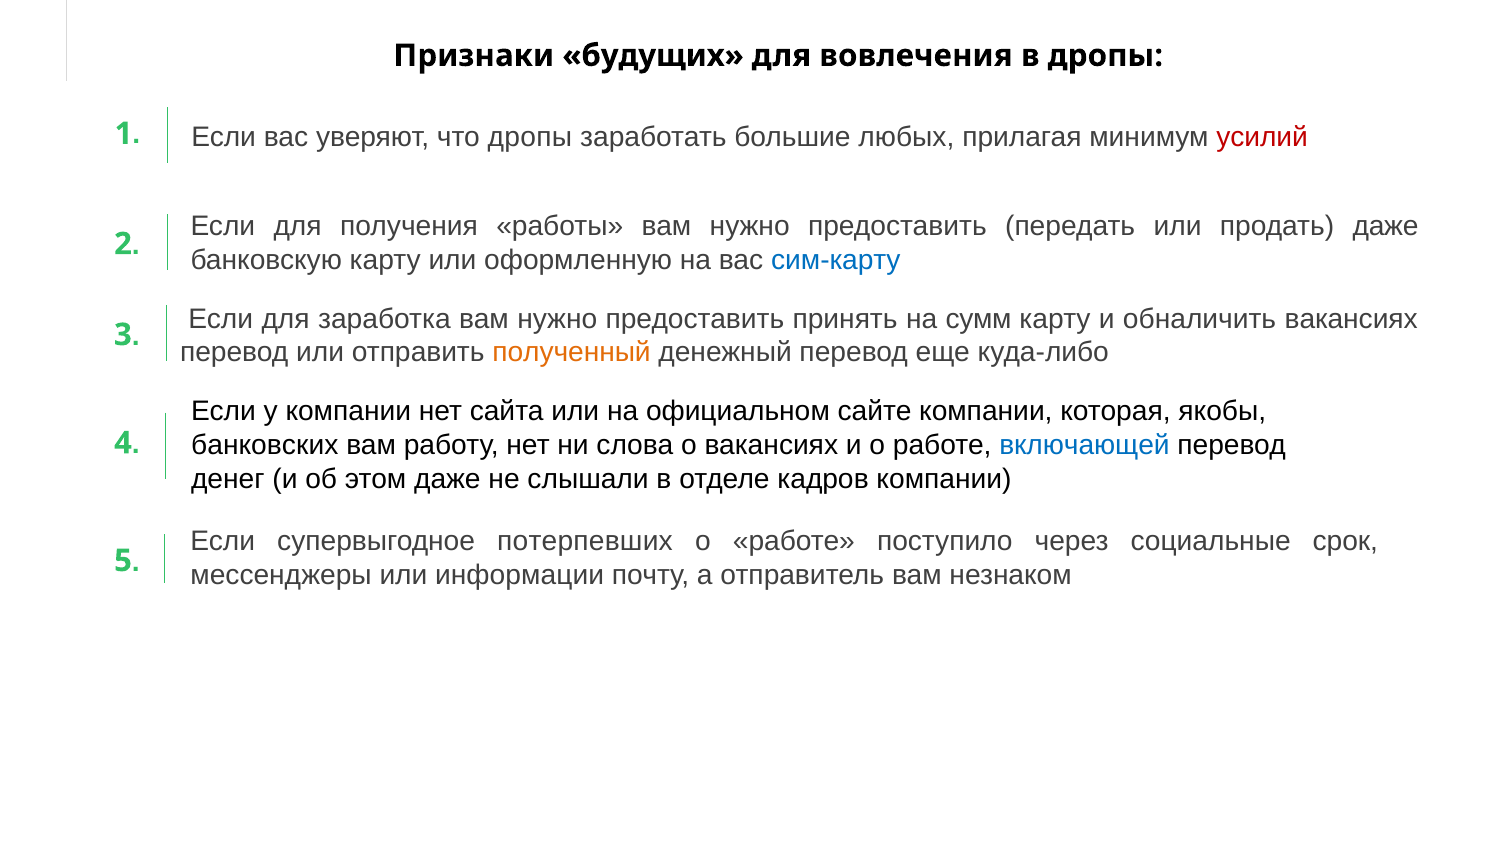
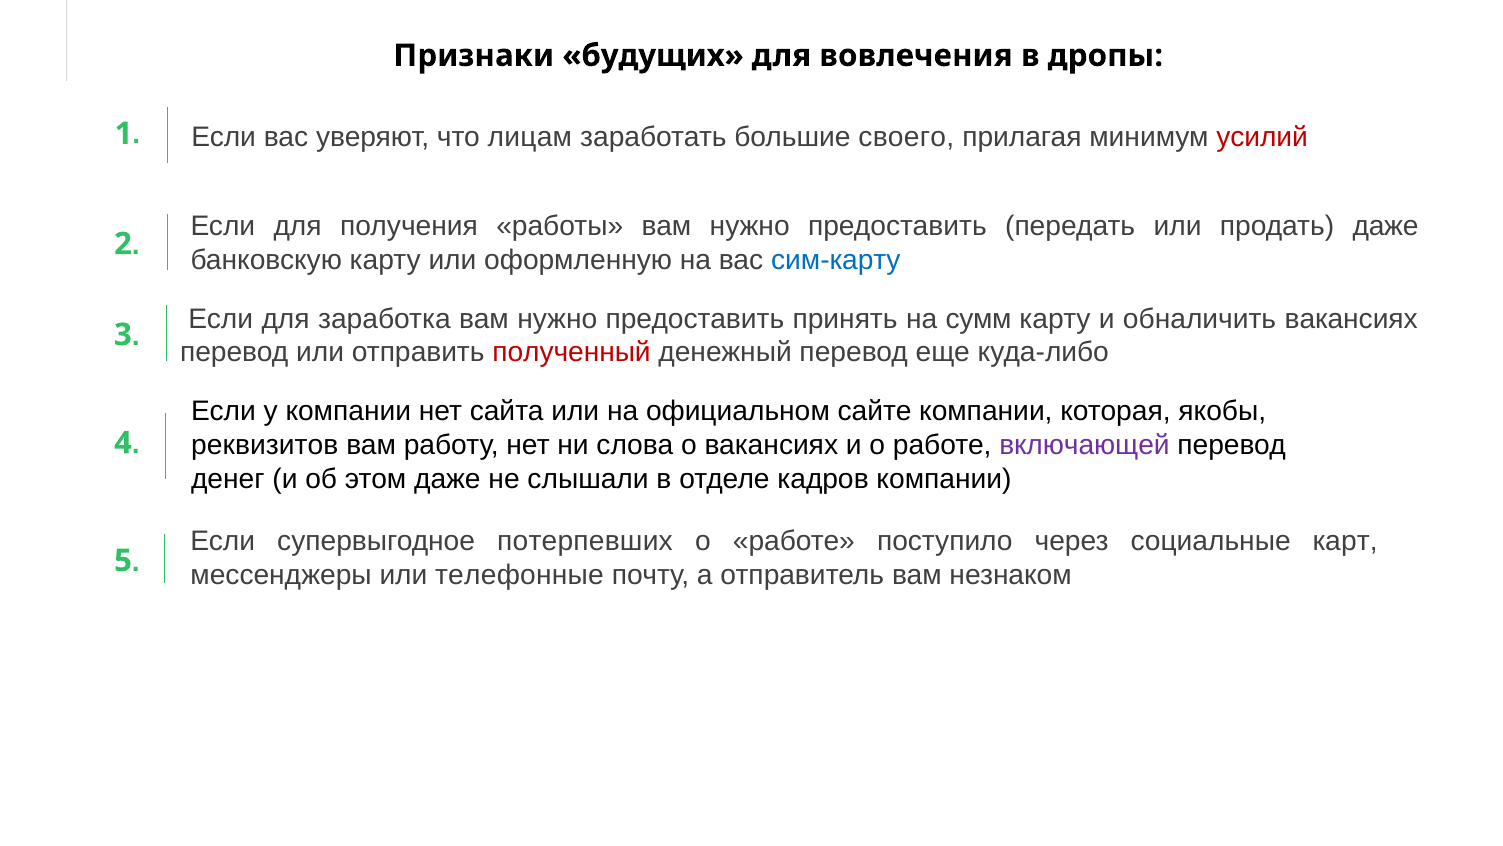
что дропы: дропы -> лицам
любых: любых -> своего
полученный colour: orange -> red
банковских: банковских -> реквизитов
включающей colour: blue -> purple
срок: срок -> карт
информации: информации -> телефонные
